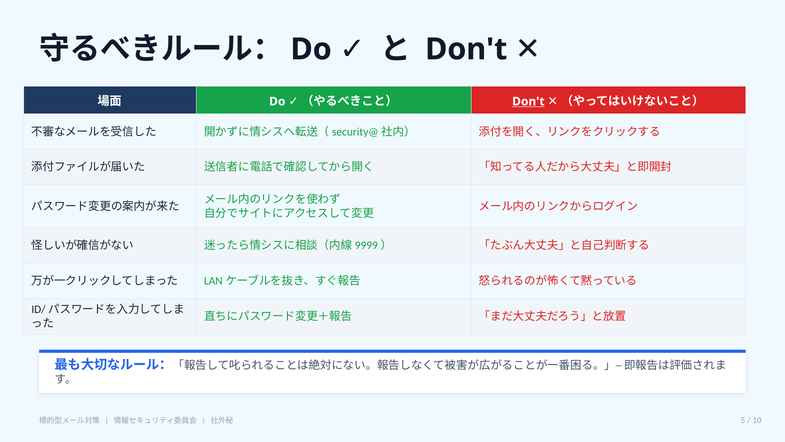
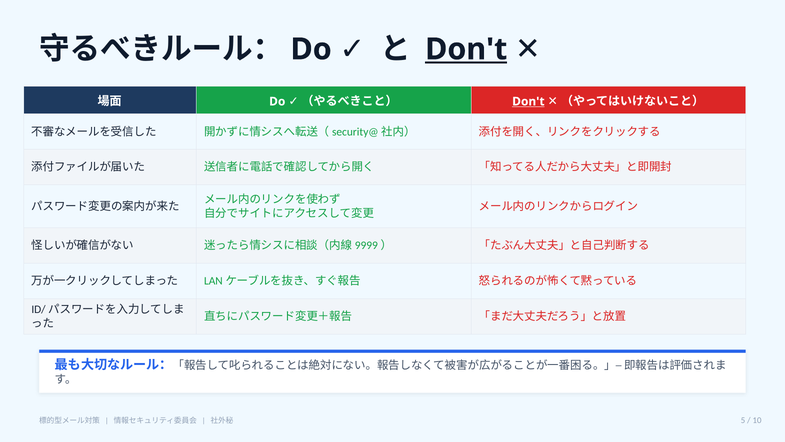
Don't at (466, 49) underline: none -> present
